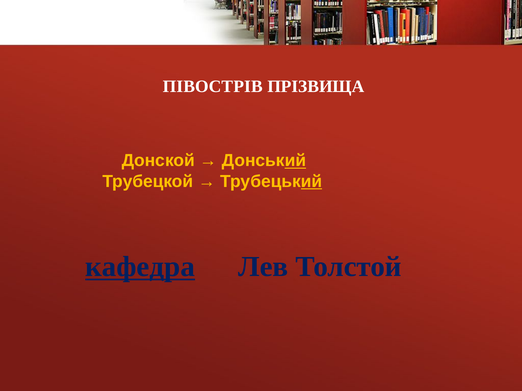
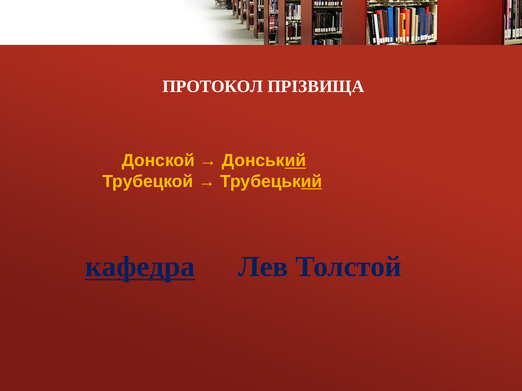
ПІВОСТРІВ: ПІВОСТРІВ -> ПРОТОКОЛ
